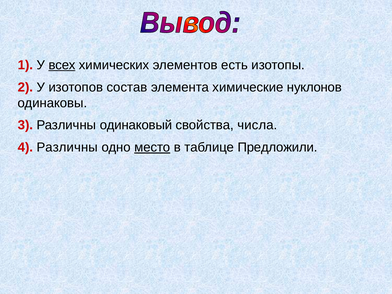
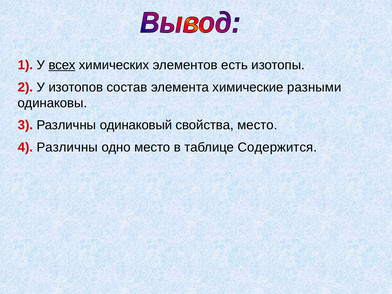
нуклонов: нуклонов -> разными
свойства числа: числа -> место
место at (152, 147) underline: present -> none
Предложили: Предложили -> Содержится
